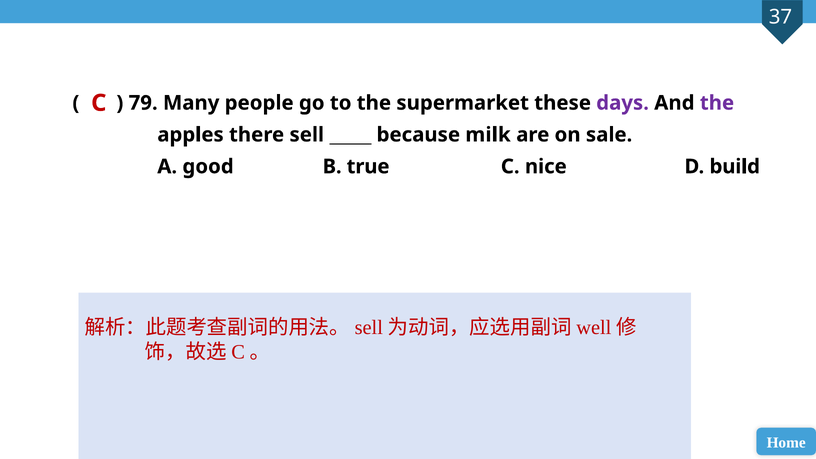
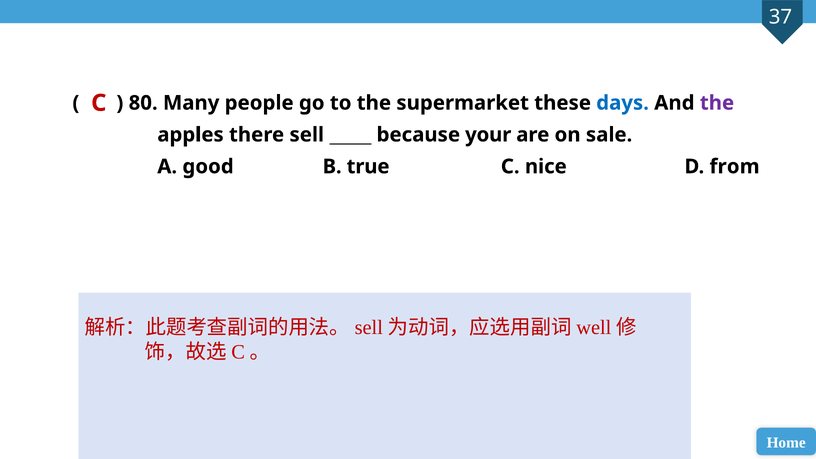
79: 79 -> 80
days colour: purple -> blue
milk: milk -> your
build: build -> from
